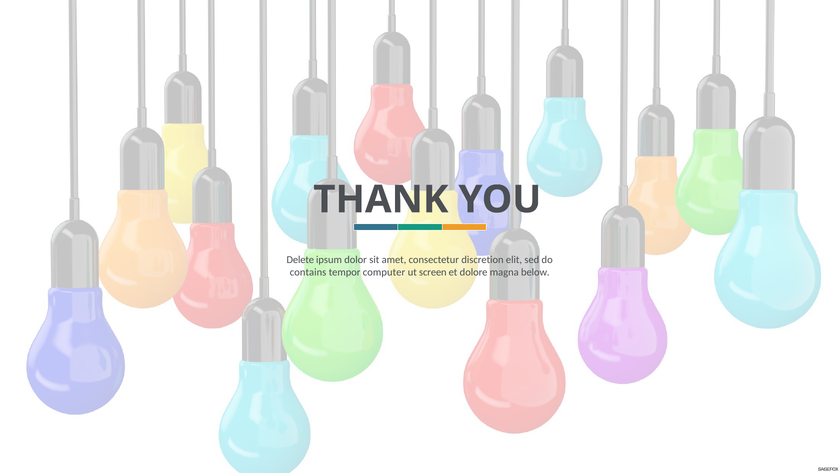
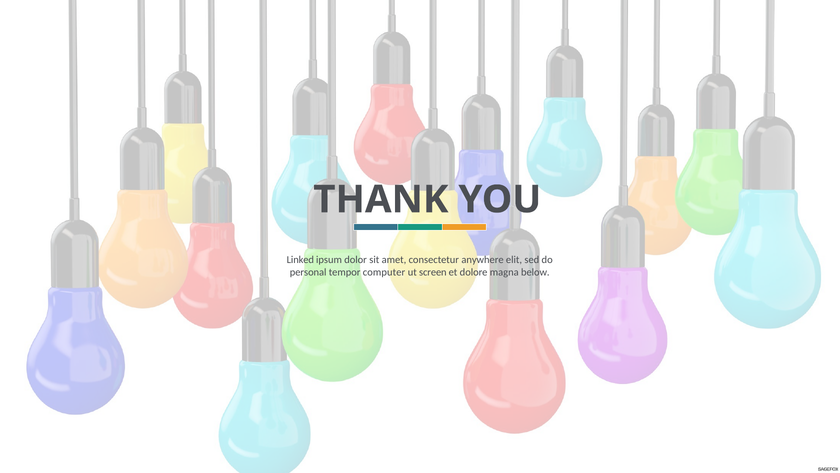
Delete: Delete -> Linked
discretion: discretion -> anywhere
contains: contains -> personal
